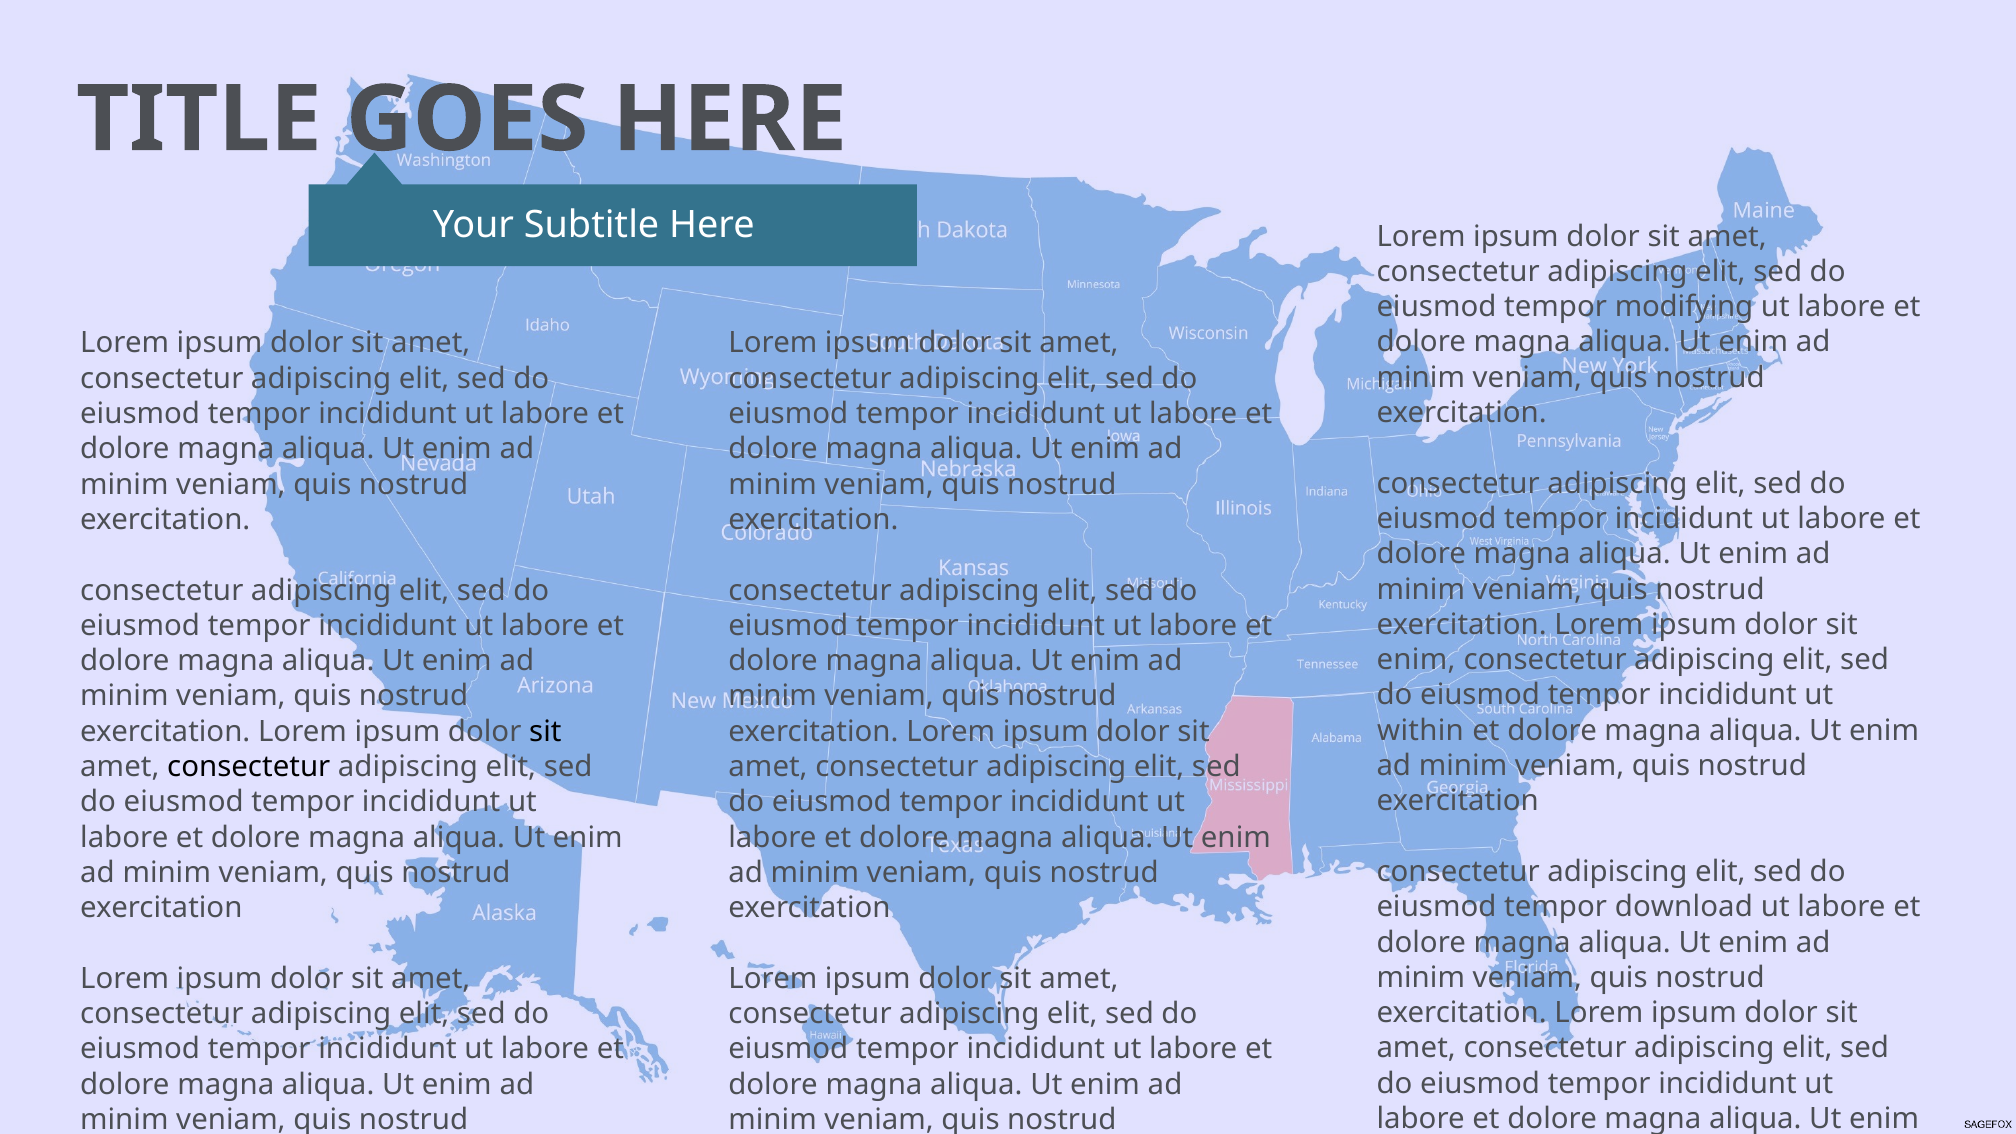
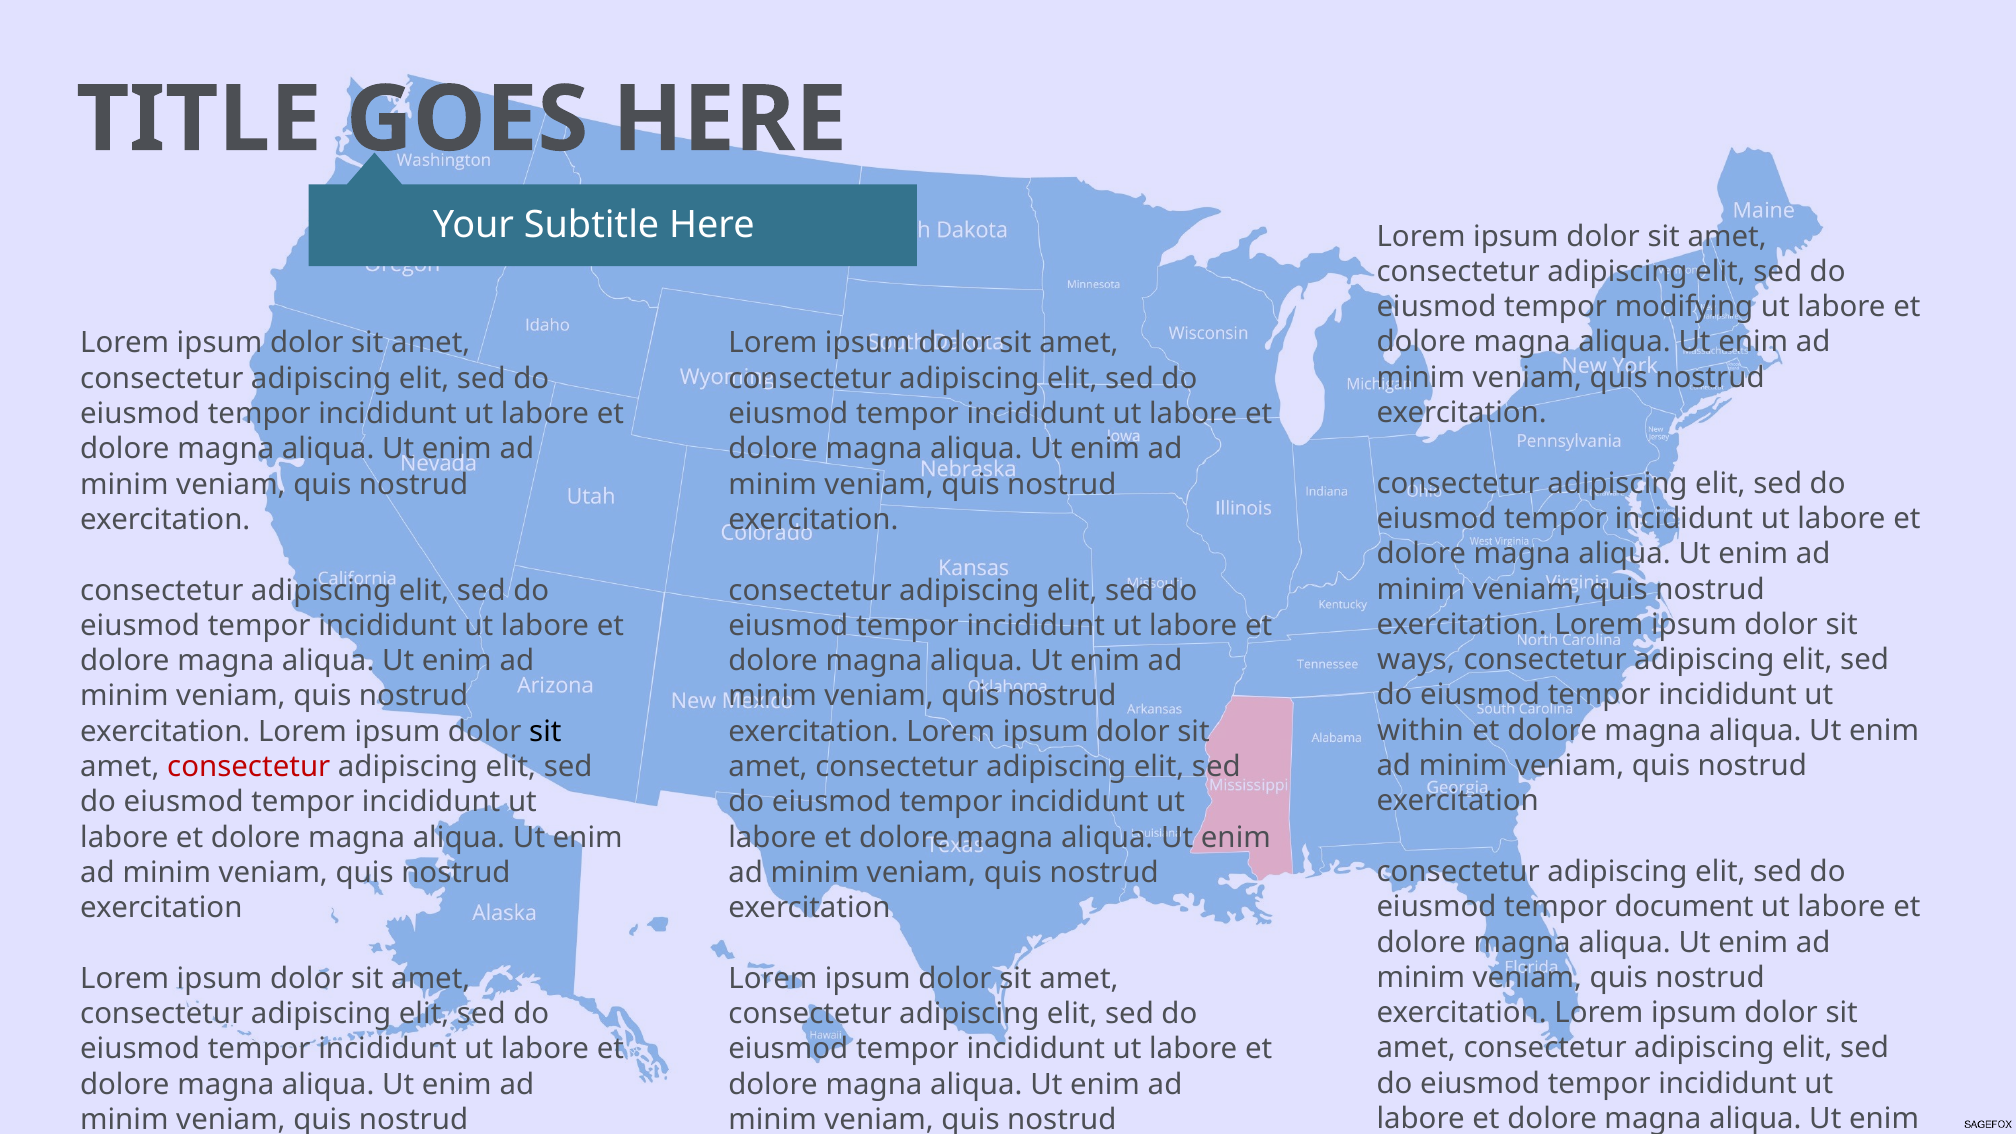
enim at (1416, 660): enim -> ways
consectetur at (249, 767) colour: black -> red
download: download -> document
